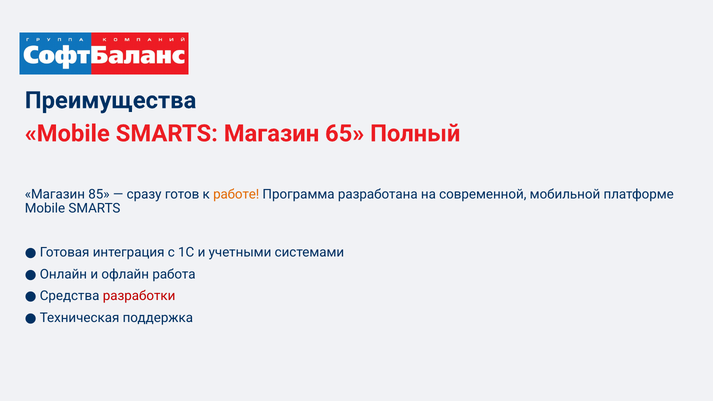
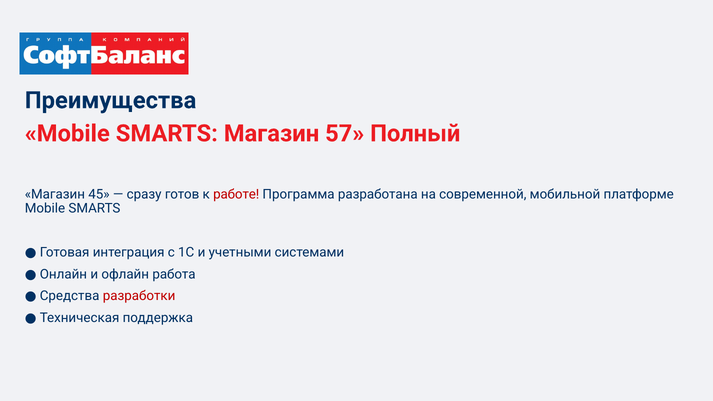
65: 65 -> 57
85: 85 -> 45
работе colour: orange -> red
